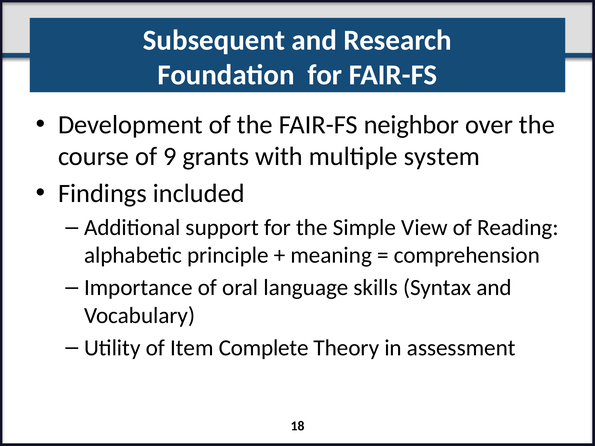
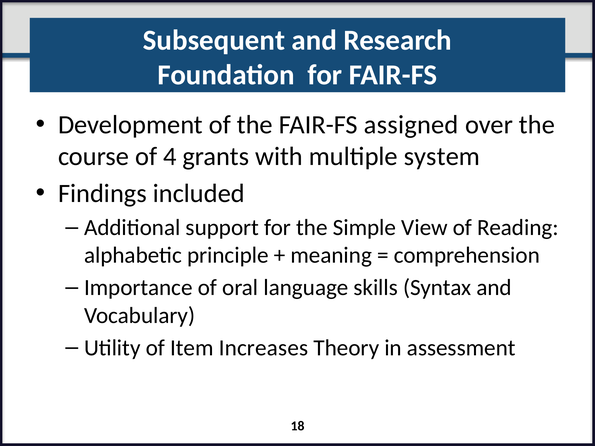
neighbor: neighbor -> assigned
9: 9 -> 4
Complete: Complete -> Increases
